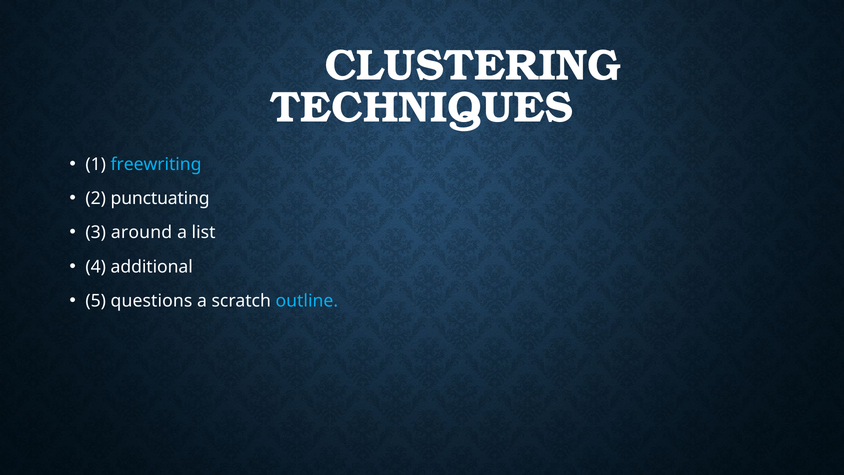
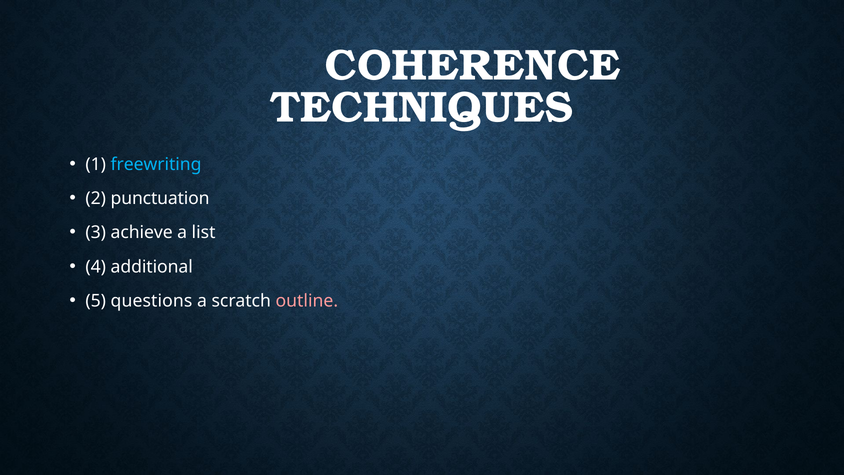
CLUSTERING: CLUSTERING -> COHERENCE
punctuating: punctuating -> punctuation
around: around -> achieve
outline colour: light blue -> pink
